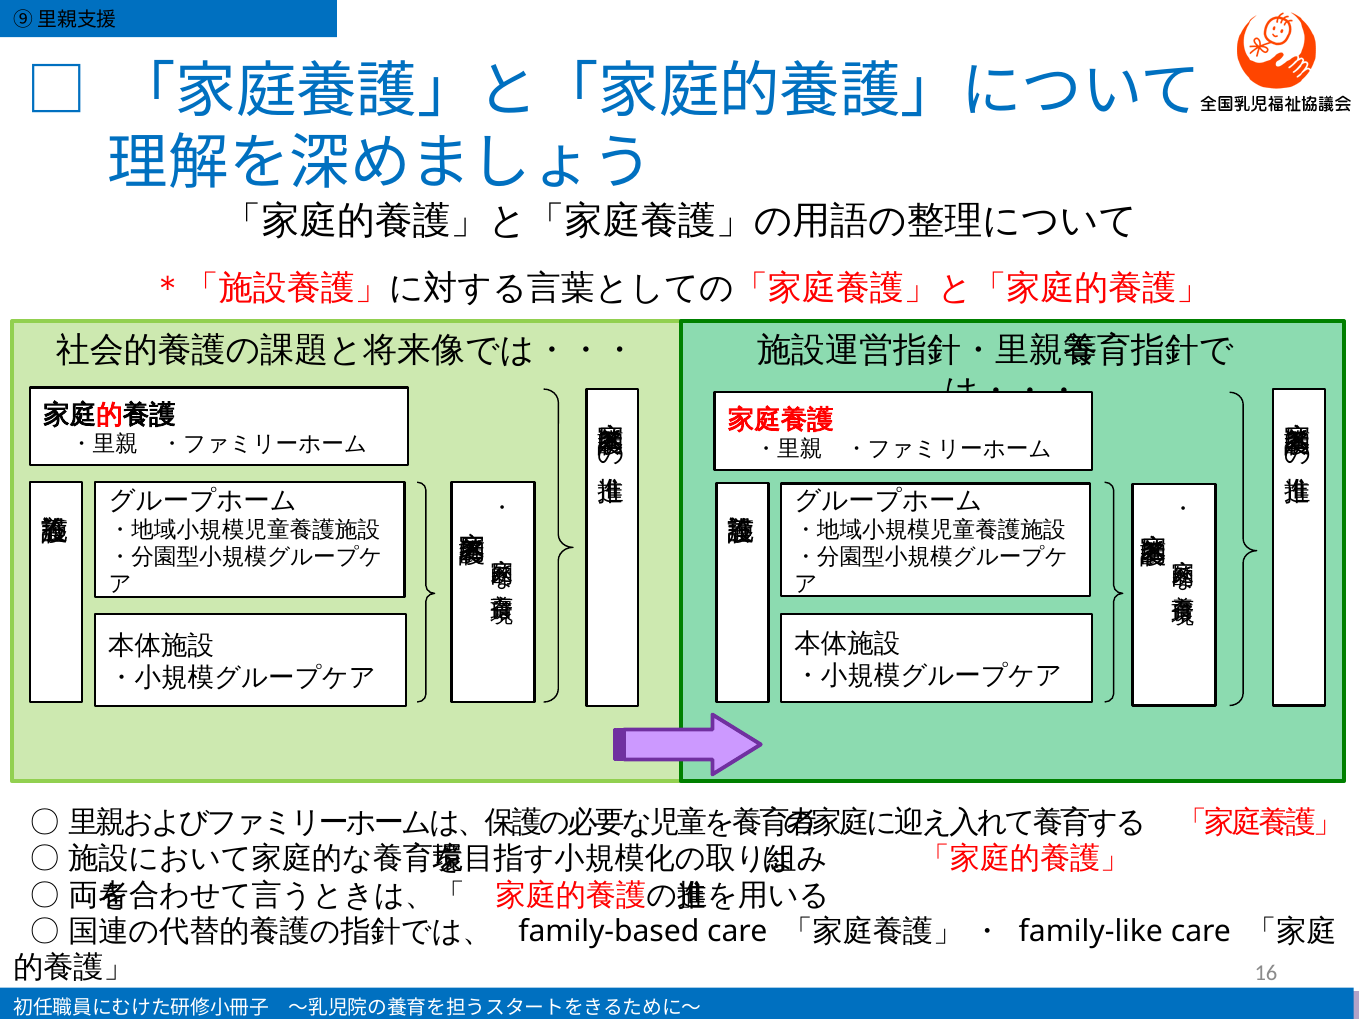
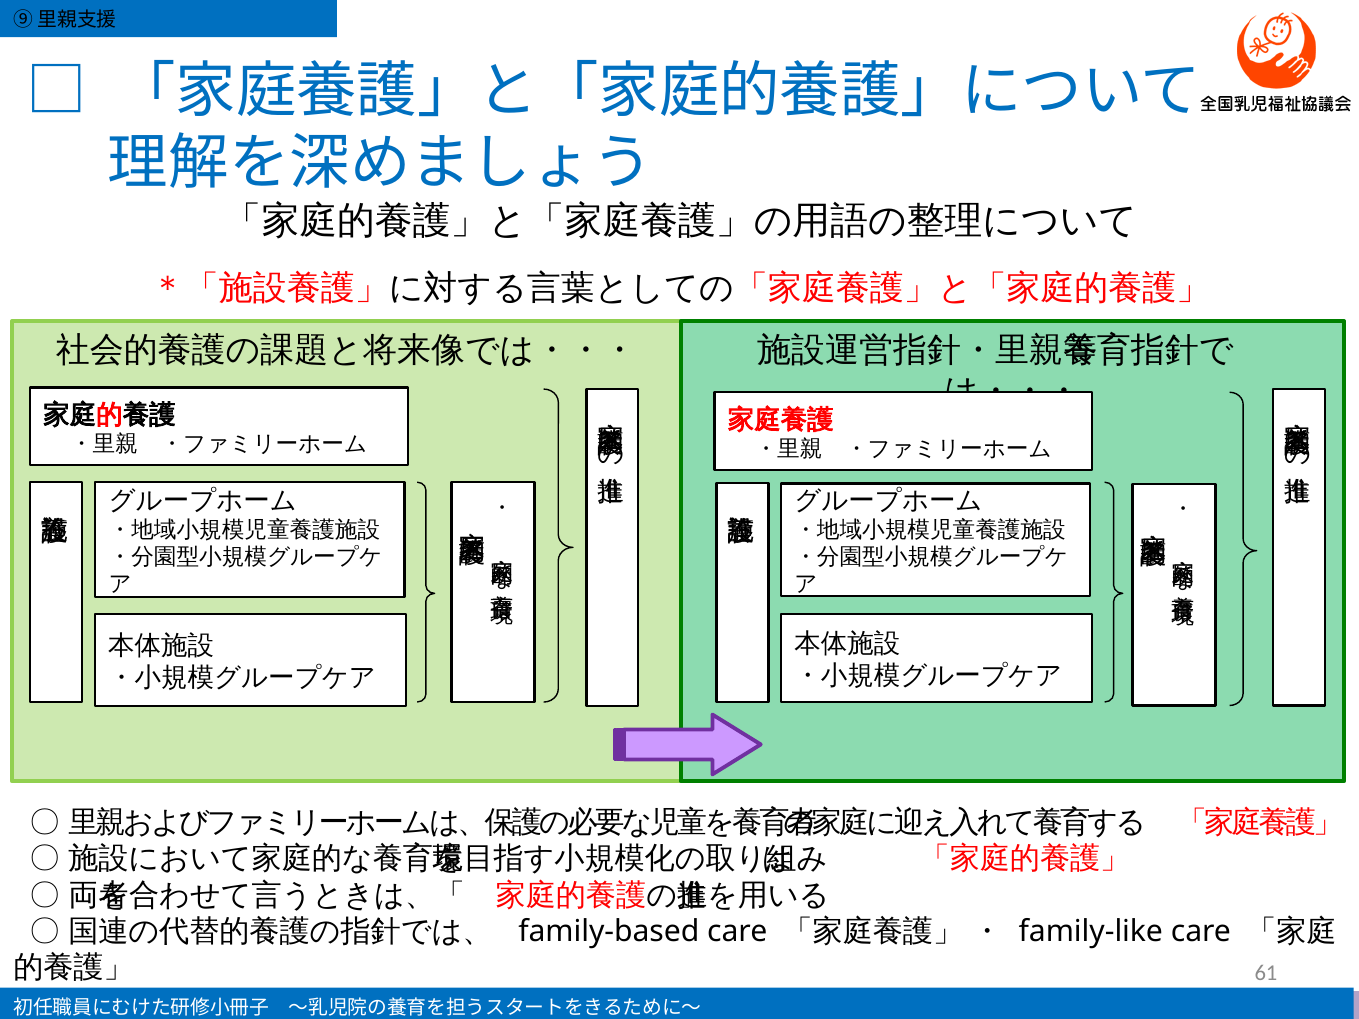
16: 16 -> 61
